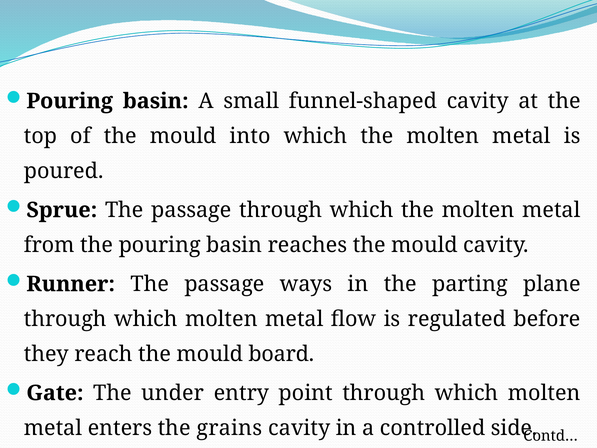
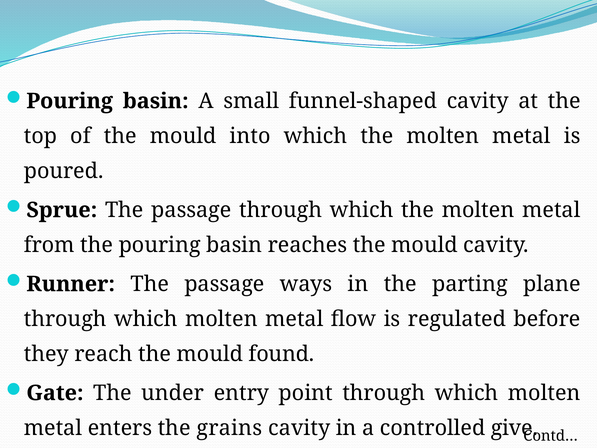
board: board -> found
side: side -> give
